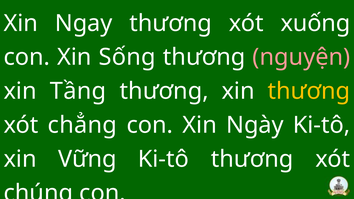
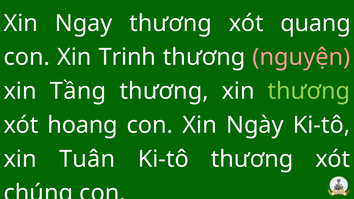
xuống: xuống -> quang
Sống: Sống -> Trinh
thương at (309, 91) colour: yellow -> light green
chẳng: chẳng -> hoang
Vững: Vững -> Tuân
